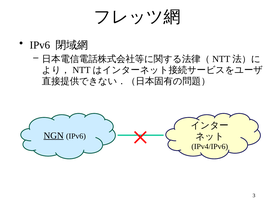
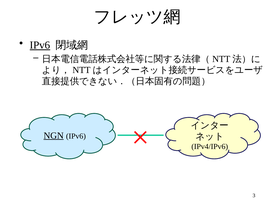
IPv6 at (40, 45) underline: none -> present
